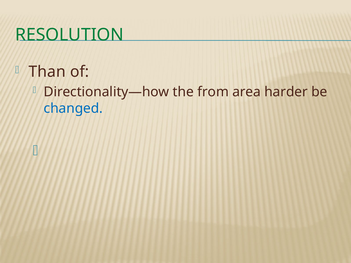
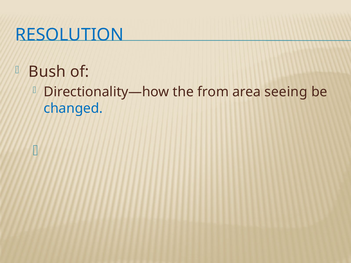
RESOLUTION colour: green -> blue
Than: Than -> Bush
harder: harder -> seeing
